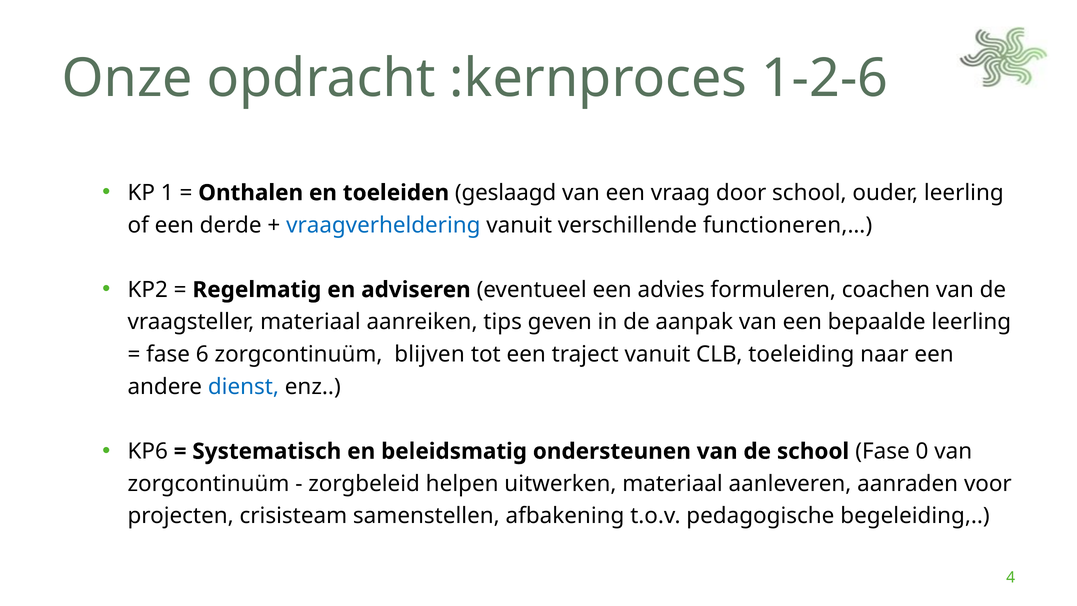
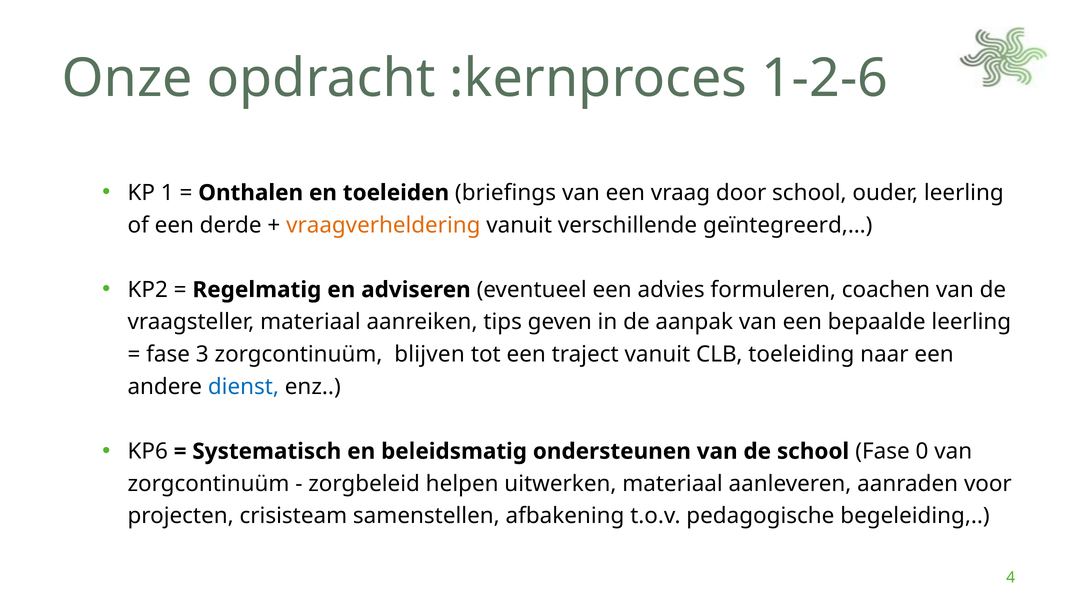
geslaagd: geslaagd -> briefings
vraagverheldering colour: blue -> orange
functioneren,…: functioneren,… -> geïntegreerd,…
6: 6 -> 3
